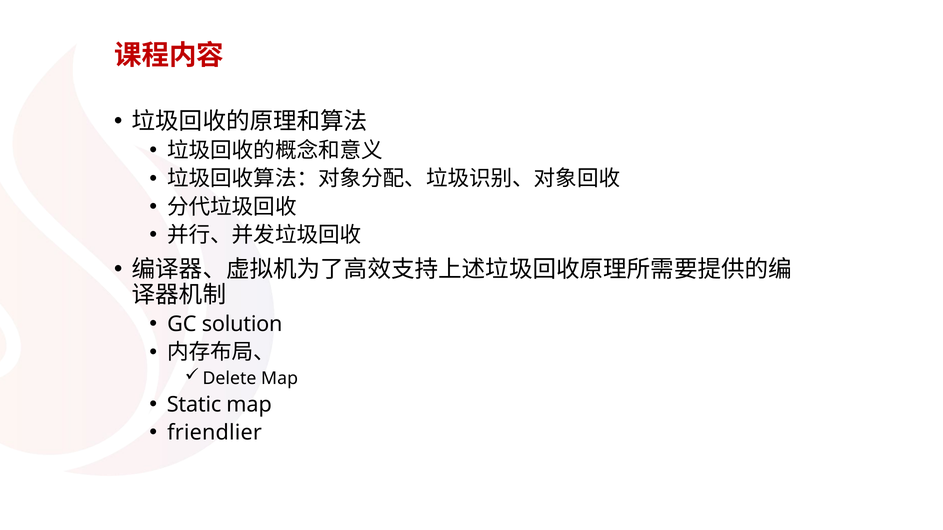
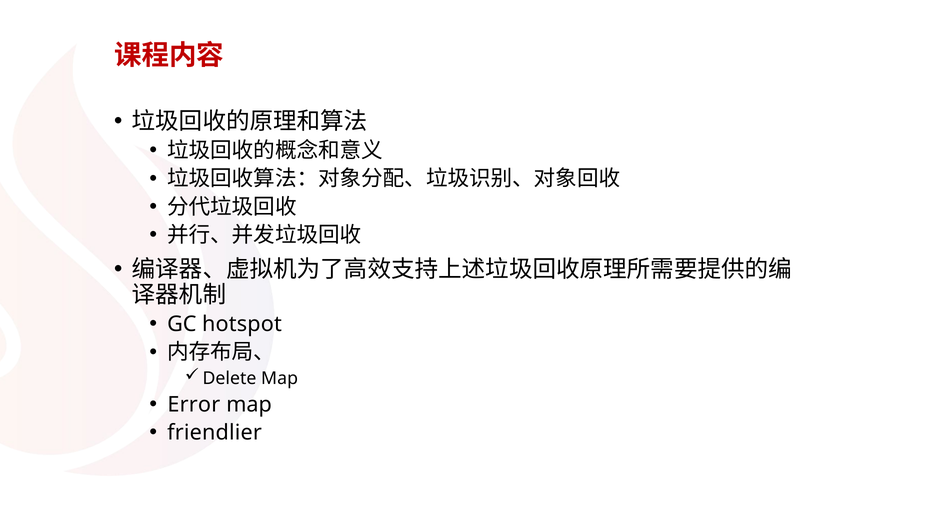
solution: solution -> hotspot
Static: Static -> Error
